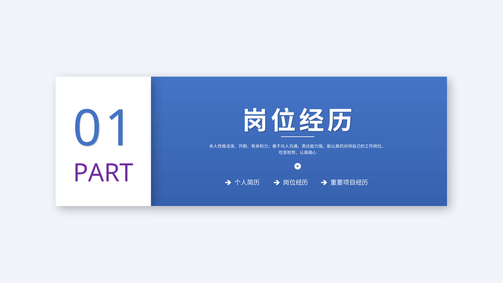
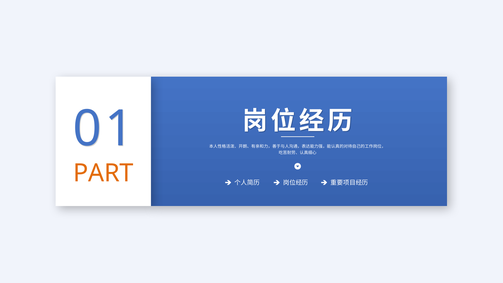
PART colour: purple -> orange
